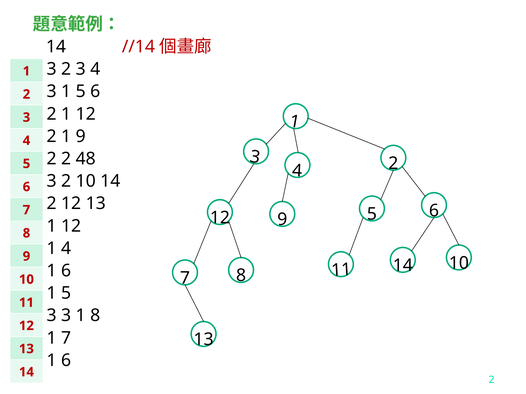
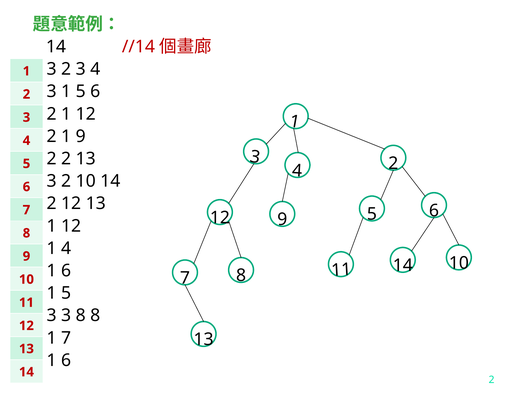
2 48: 48 -> 13
3 3 1: 1 -> 8
